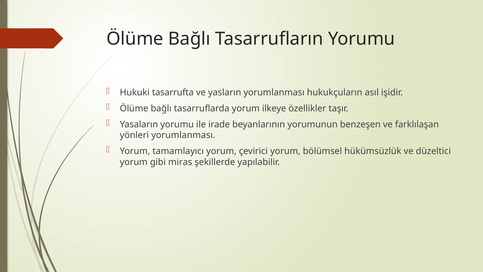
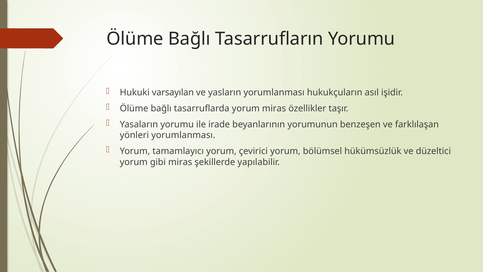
tasarrufta: tasarrufta -> varsayılan
yorum ilkeye: ilkeye -> miras
